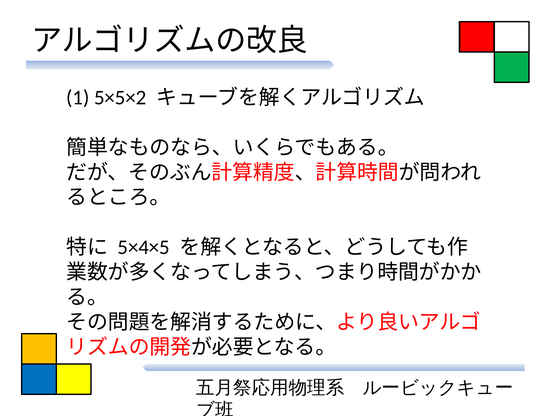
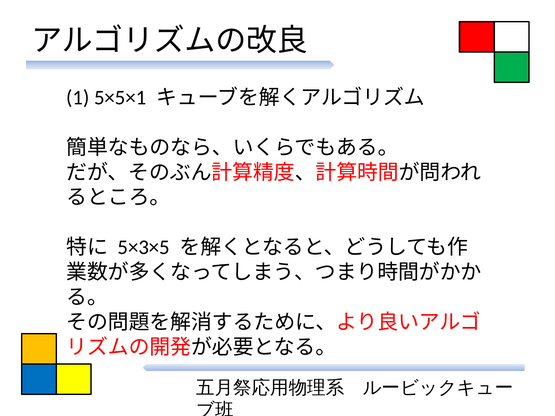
5×5×2: 5×5×2 -> 5×5×1
5×4×5: 5×4×5 -> 5×3×5
